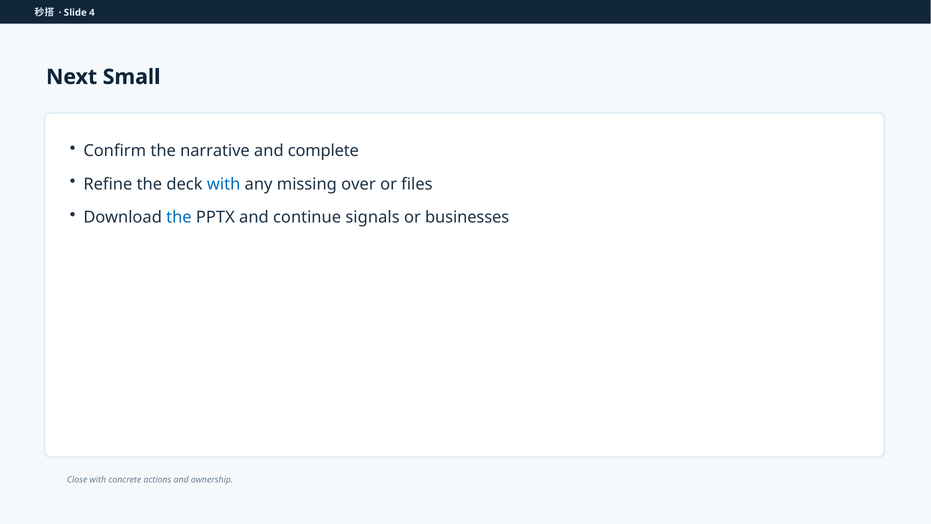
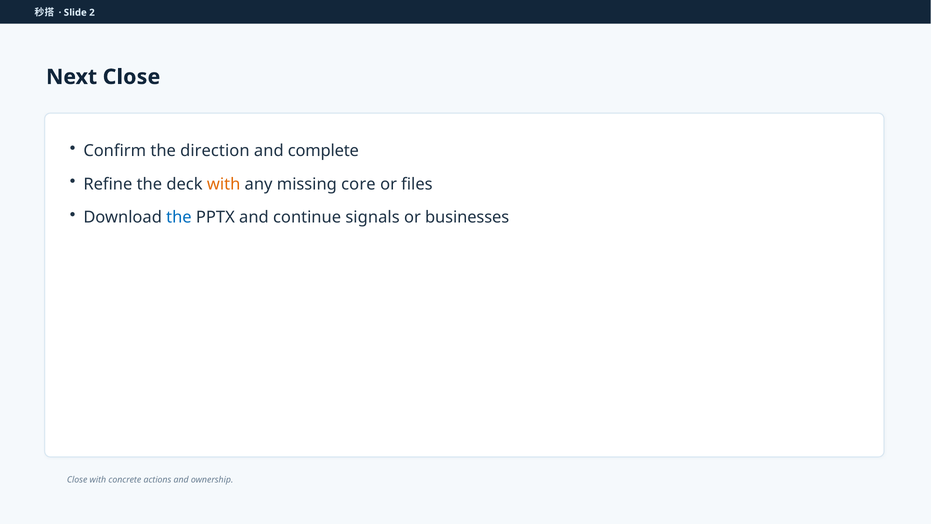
4: 4 -> 2
Next Small: Small -> Close
narrative: narrative -> direction
with at (224, 184) colour: blue -> orange
over: over -> core
